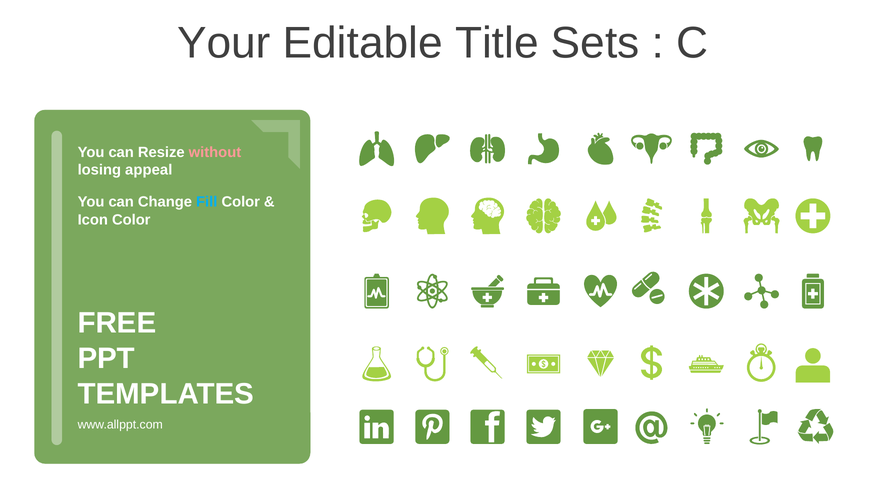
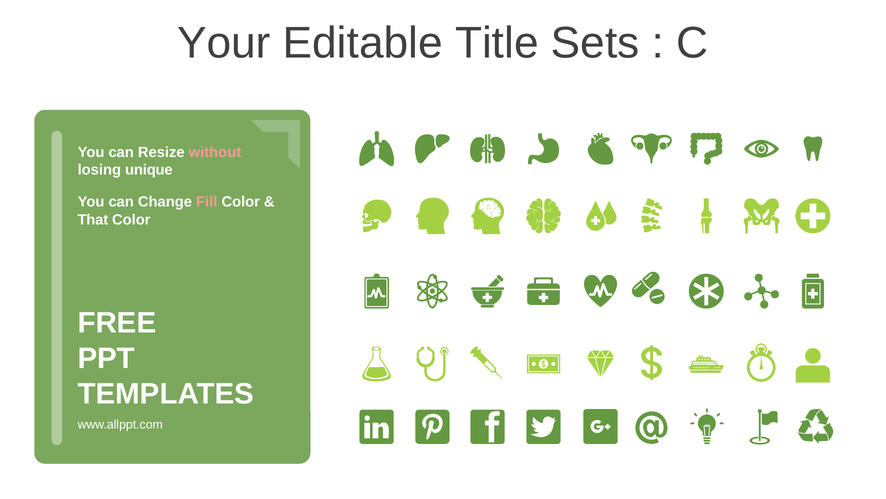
appeal: appeal -> unique
Fill colour: light blue -> pink
Icon: Icon -> That
